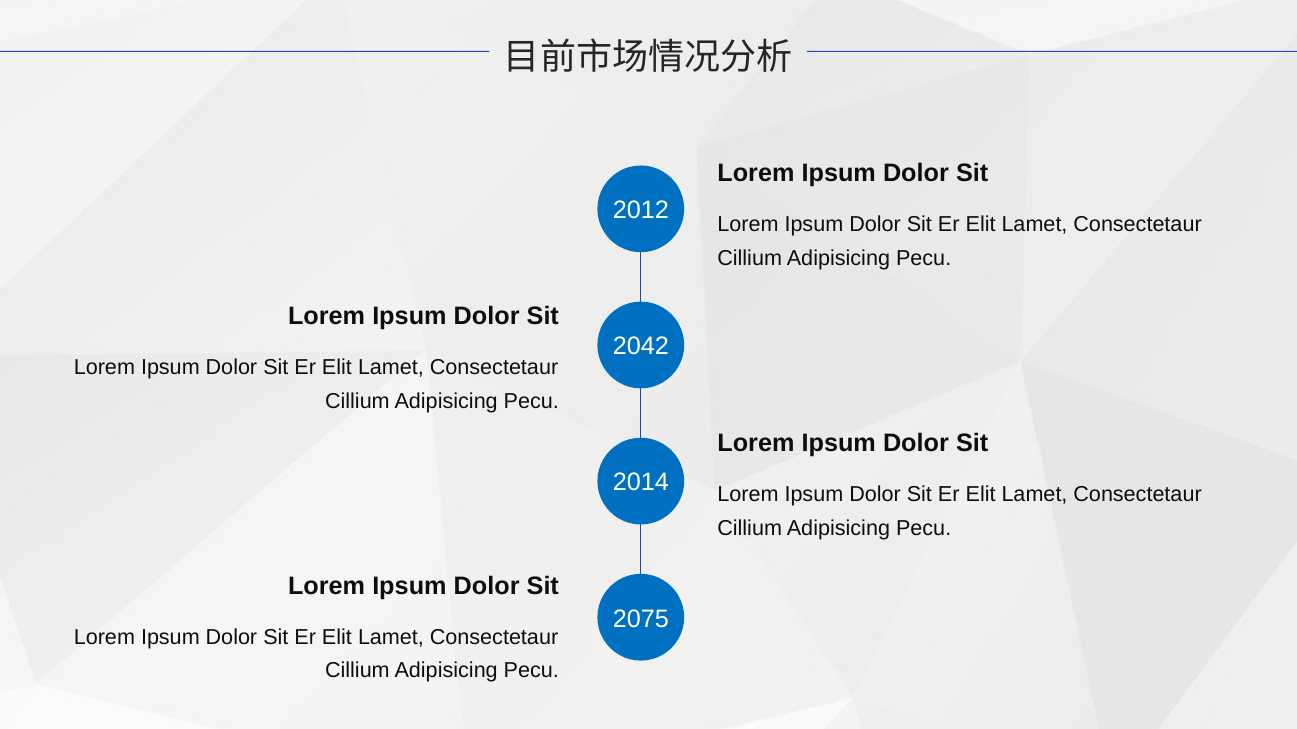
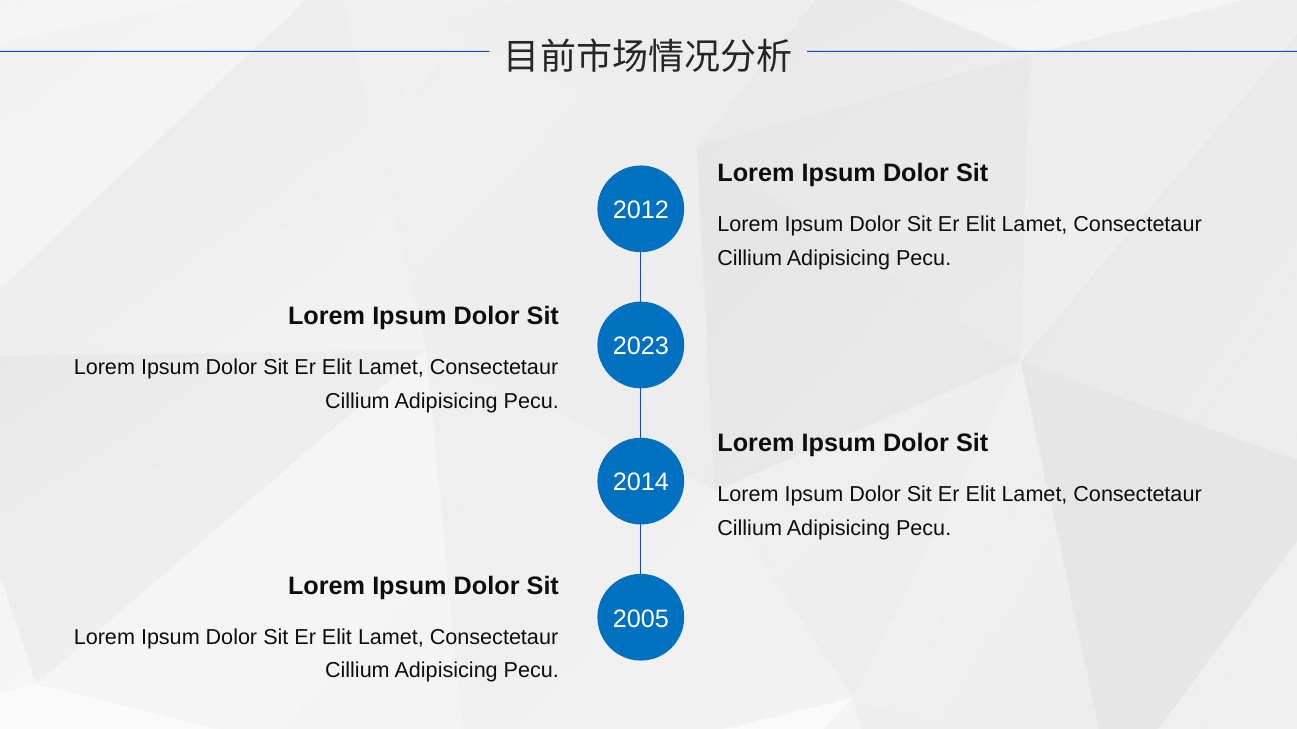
2042: 2042 -> 2023
2075: 2075 -> 2005
